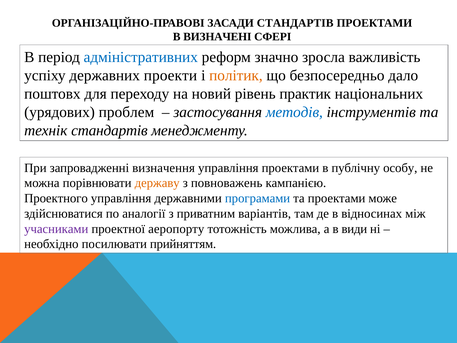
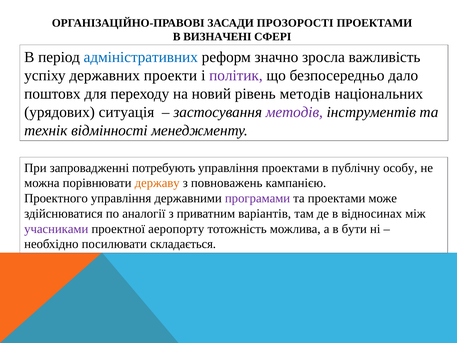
ЗАСАДИ СТАНДАРТІВ: СТАНДАРТІВ -> ПРОЗОРОСТІ
політик colour: orange -> purple
рівень практик: практик -> методів
проблем: проблем -> ситуація
методів at (294, 112) colour: blue -> purple
технік стандартів: стандартів -> відмінності
визначення: визначення -> потребують
програмами colour: blue -> purple
види: види -> бути
прийняттям: прийняттям -> складається
